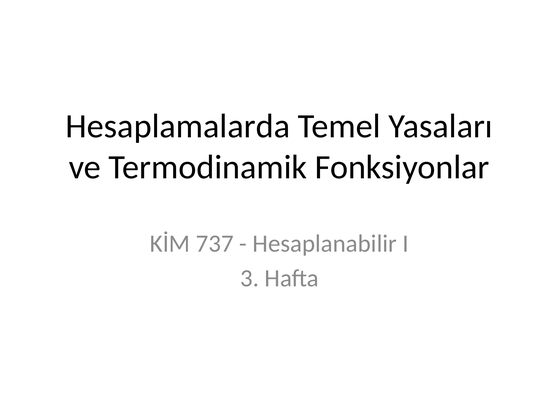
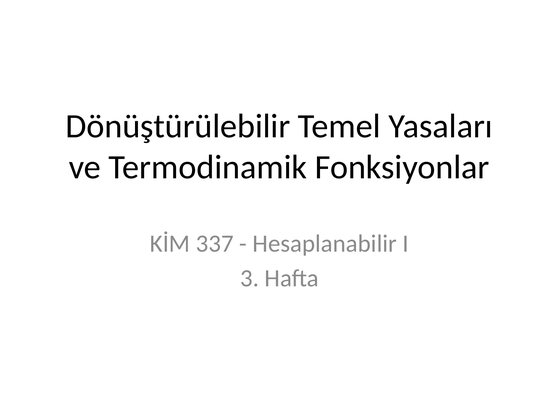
Hesaplamalarda: Hesaplamalarda -> Dönüştürülebilir
737: 737 -> 337
